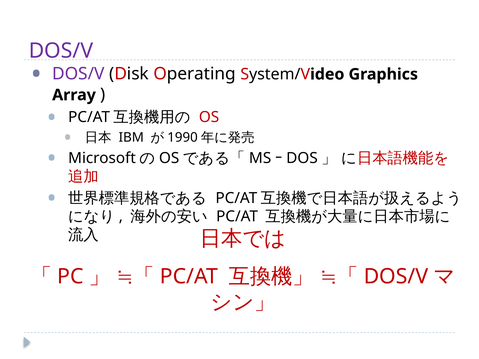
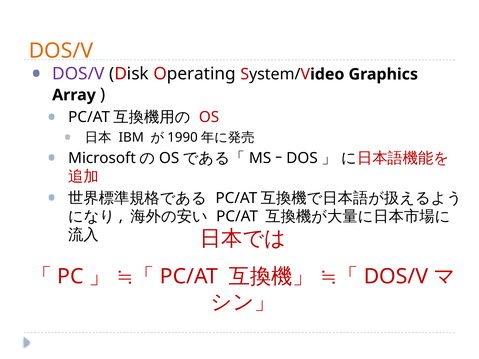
DOS/V at (61, 51) colour: purple -> orange
